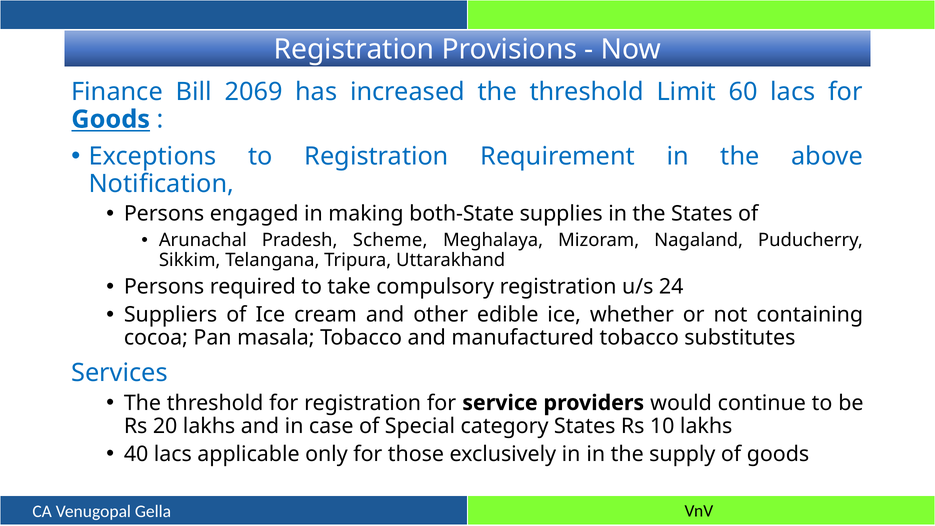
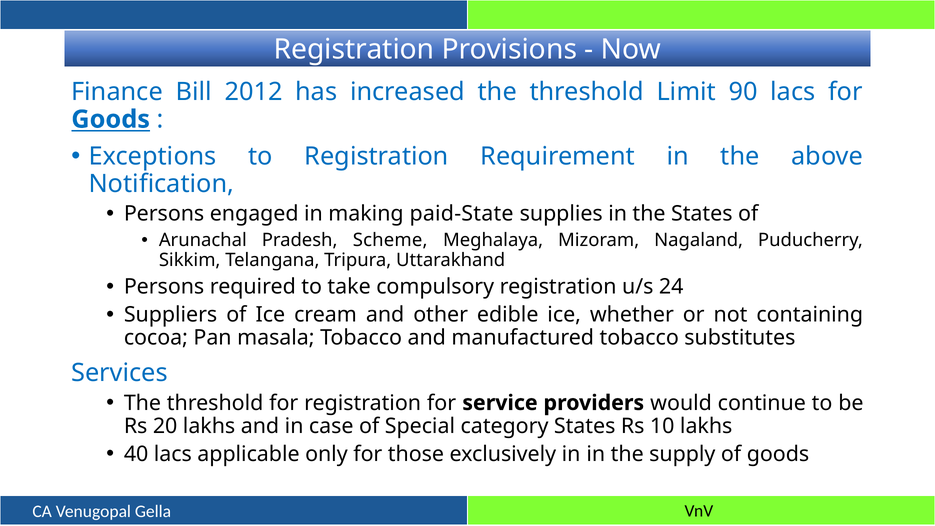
2069: 2069 -> 2012
60: 60 -> 90
both-State: both-State -> paid-State
